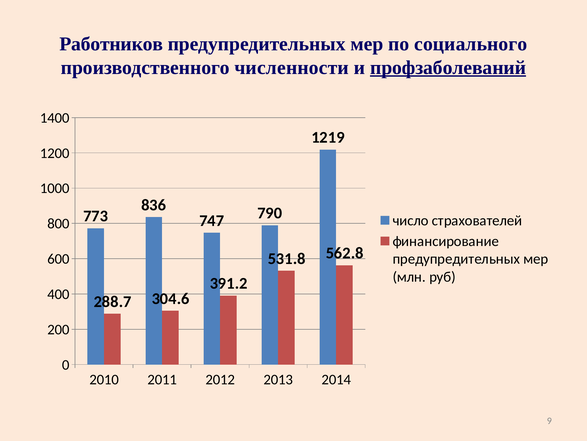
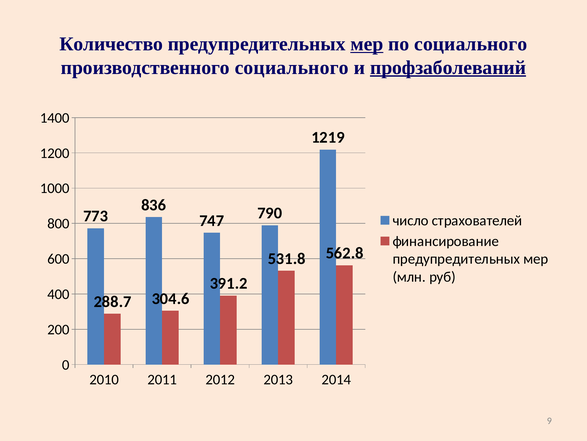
Работников: Работников -> Количество
мер at (367, 44) underline: none -> present
производственного численности: численности -> социального
